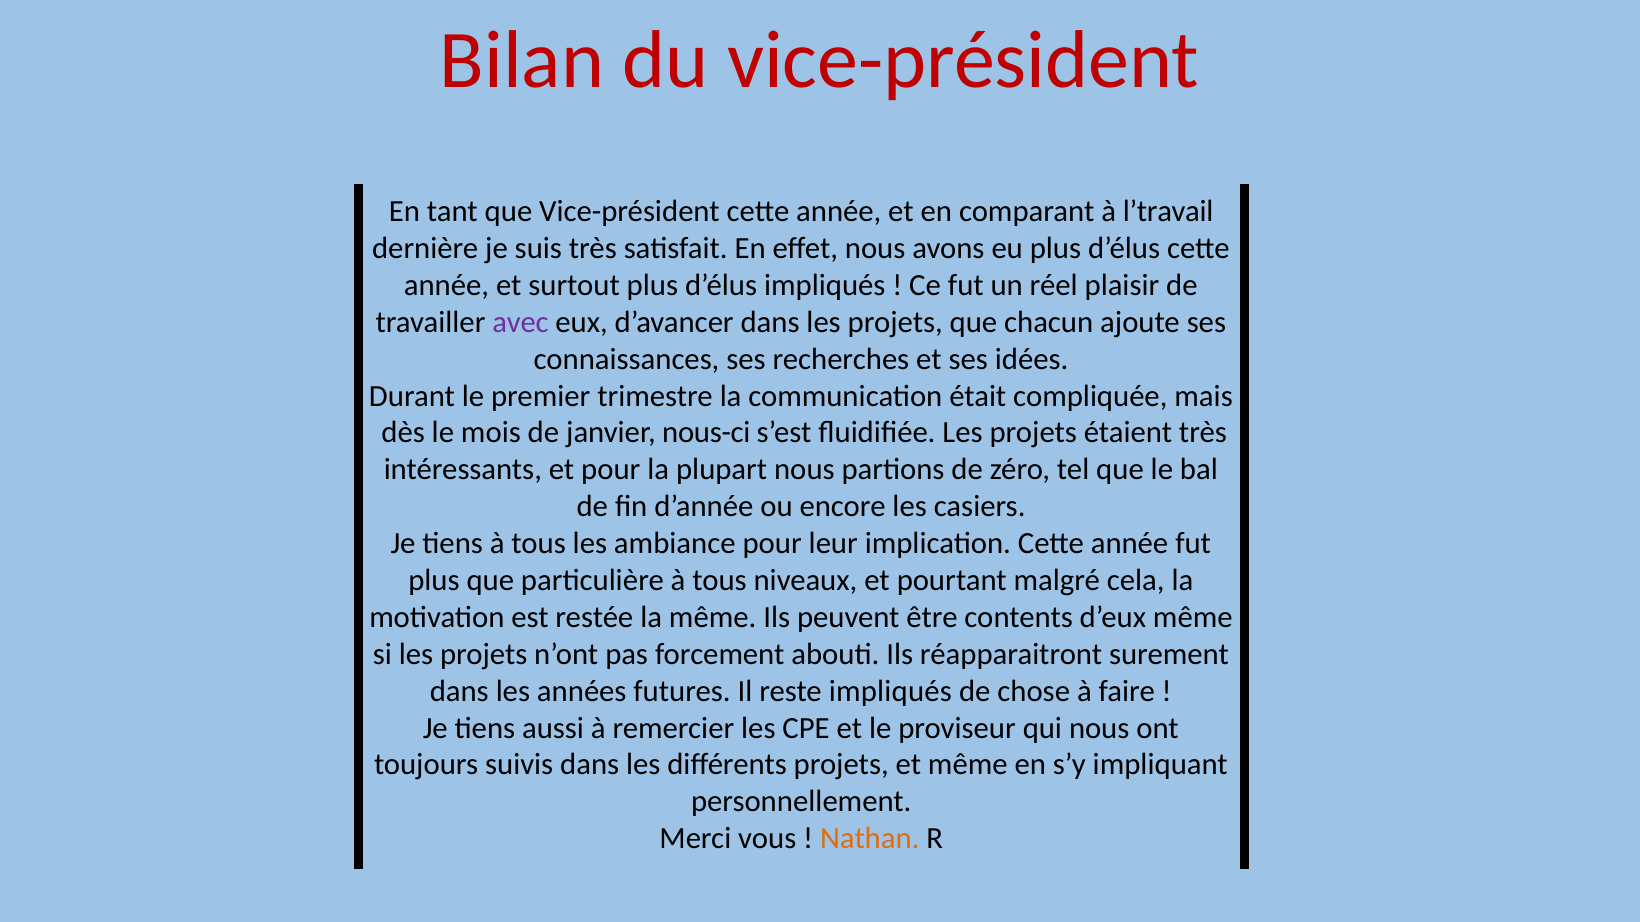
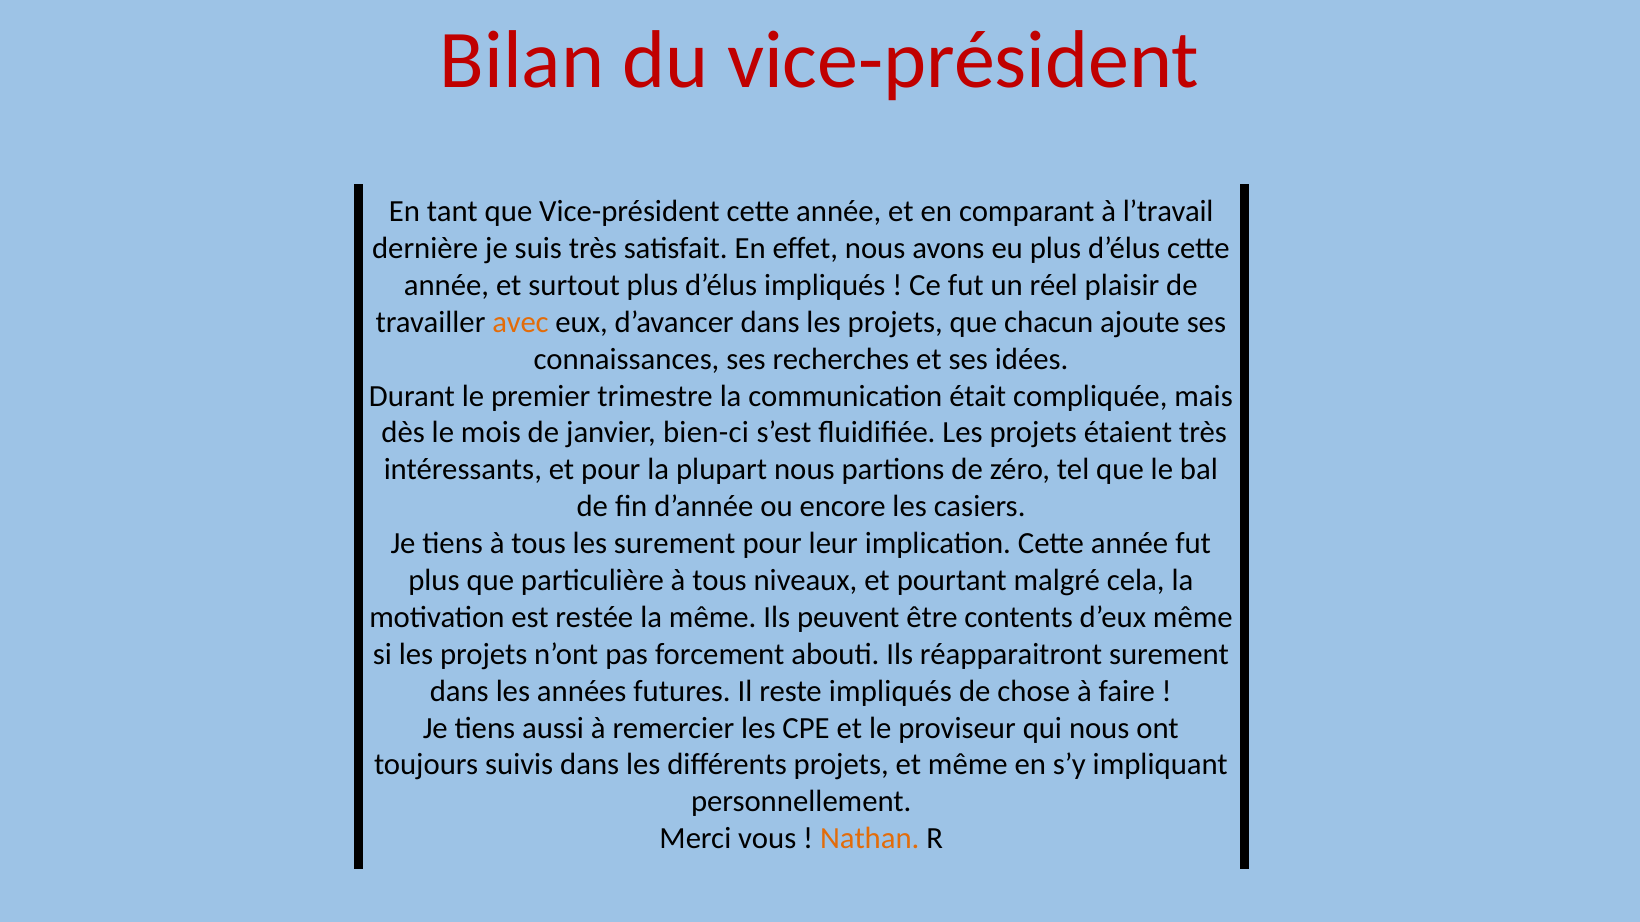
avec colour: purple -> orange
nous-ci: nous-ci -> bien-ci
les ambiance: ambiance -> surement
